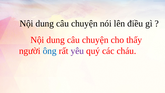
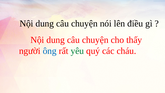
yêu colour: purple -> green
